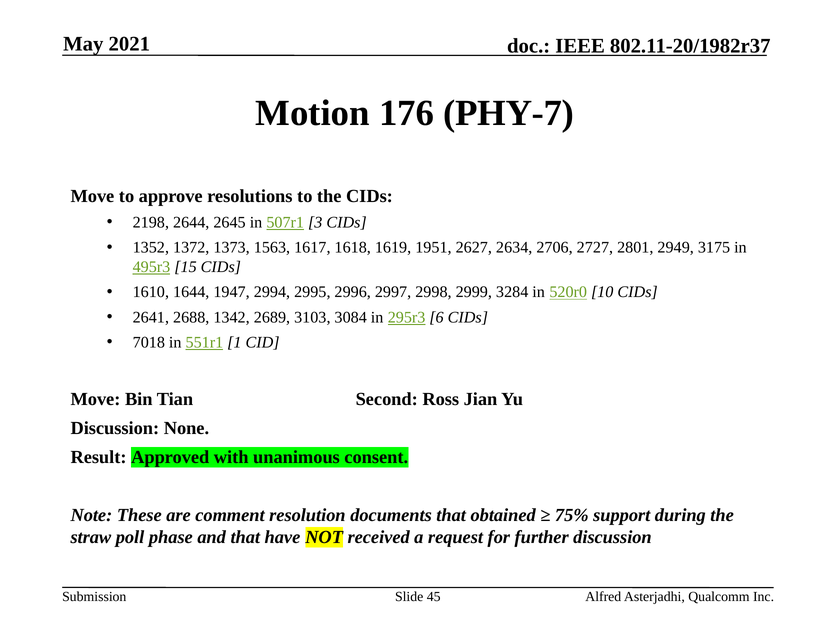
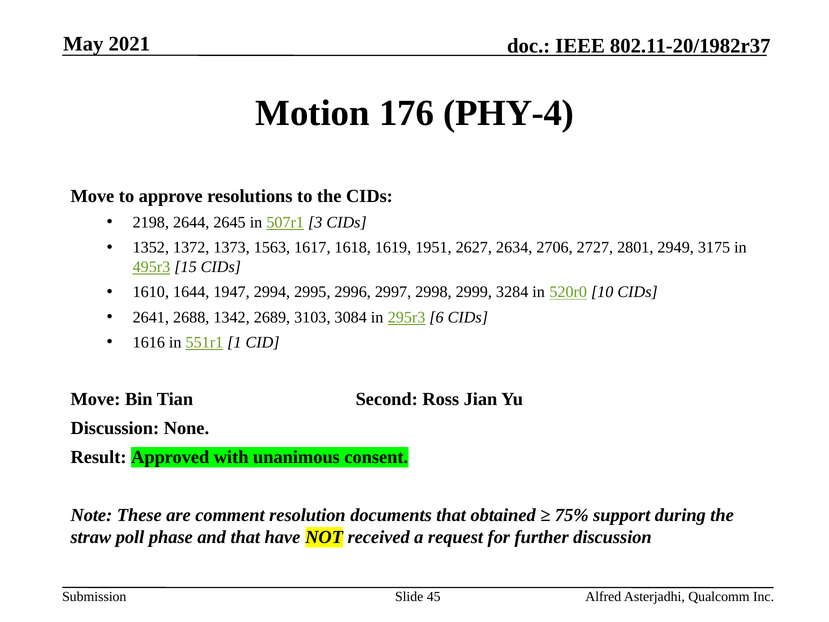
PHY-7: PHY-7 -> PHY-4
7018: 7018 -> 1616
